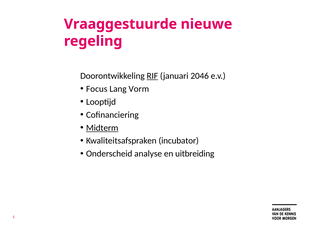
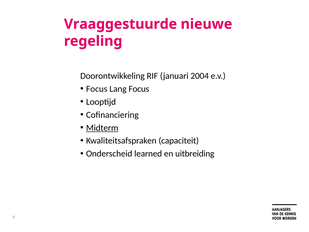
RIF underline: present -> none
2046: 2046 -> 2004
Lang Vorm: Vorm -> Focus
incubator: incubator -> capaciteit
analyse: analyse -> learned
